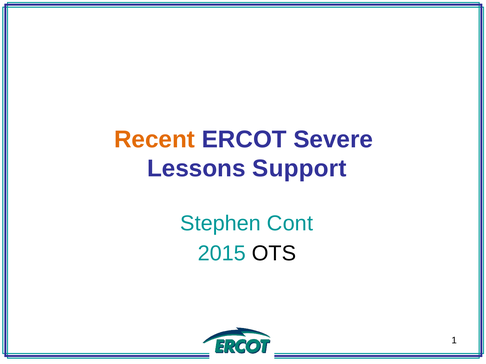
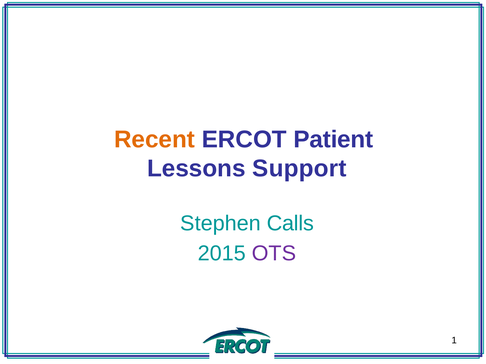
Severe: Severe -> Patient
Cont: Cont -> Calls
OTS colour: black -> purple
